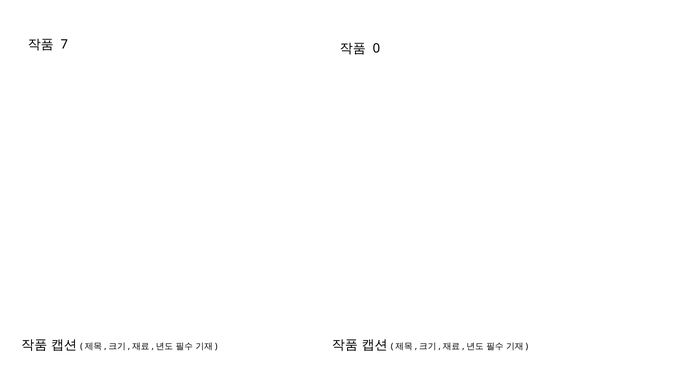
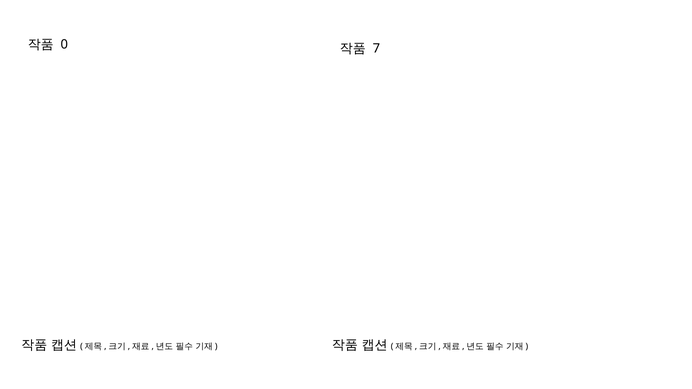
7: 7 -> 0
0: 0 -> 7
